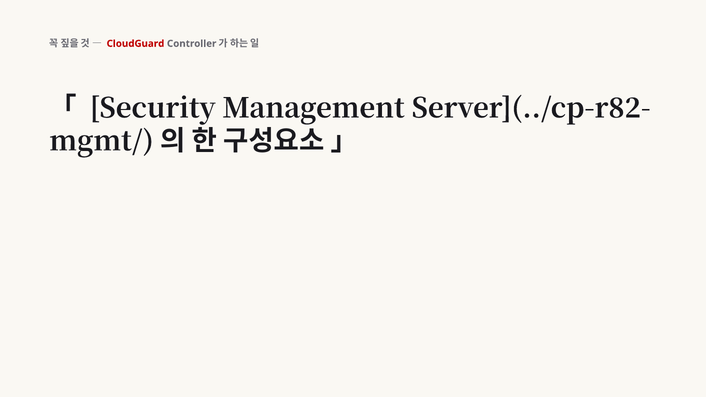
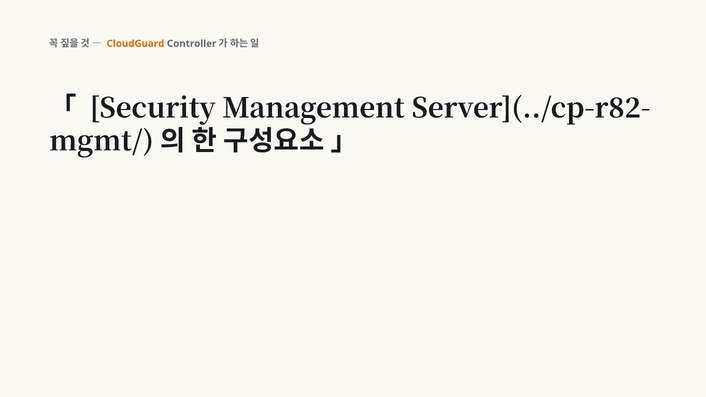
CloudGuard colour: red -> orange
